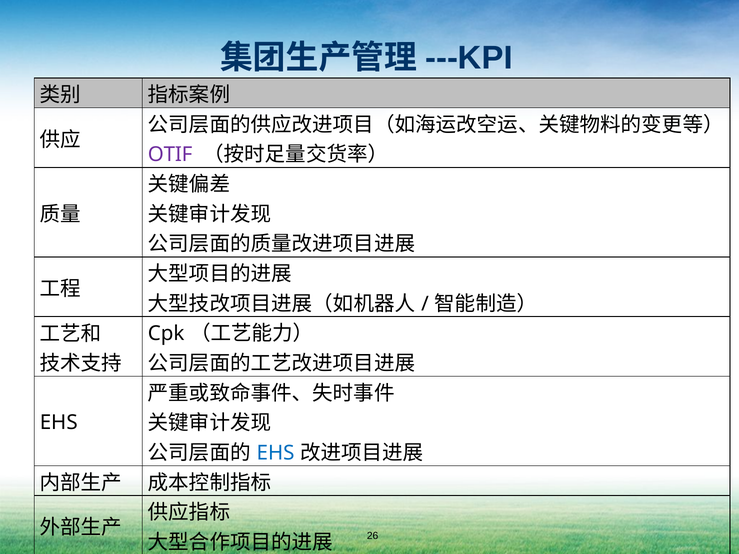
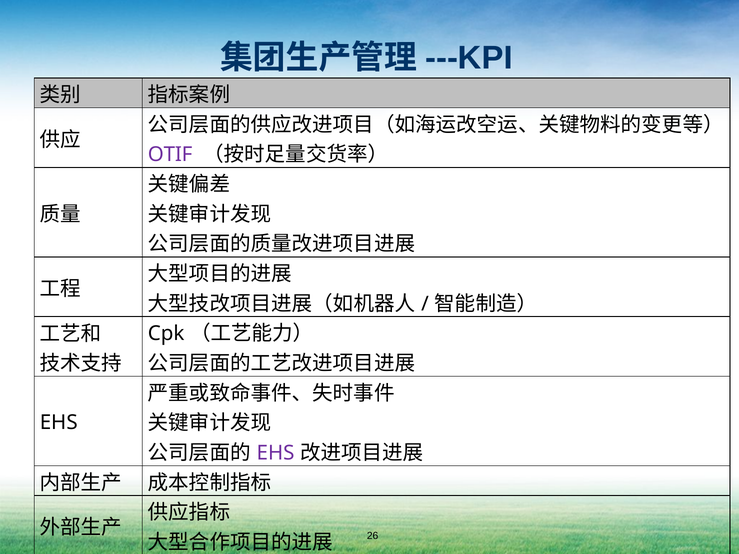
EHS at (276, 453) colour: blue -> purple
